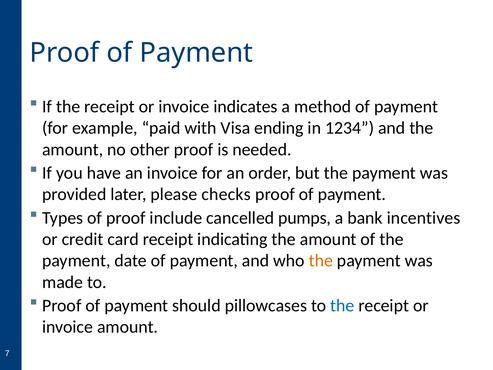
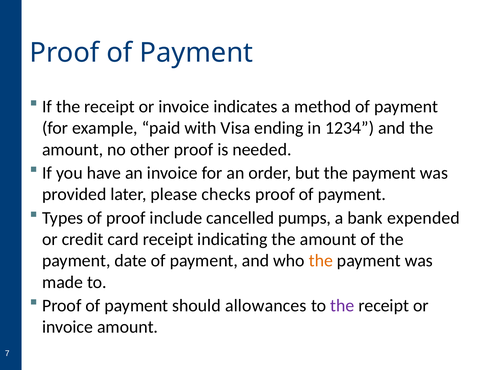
incentives: incentives -> expended
pillowcases: pillowcases -> allowances
the at (342, 305) colour: blue -> purple
